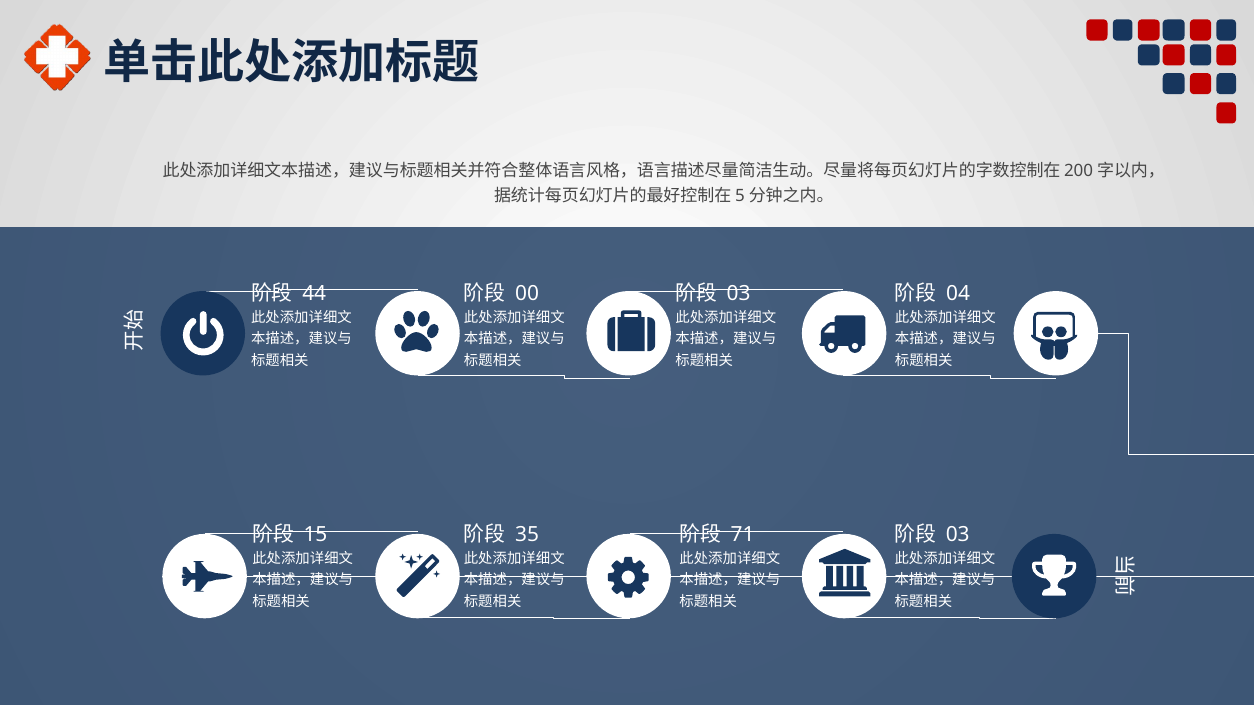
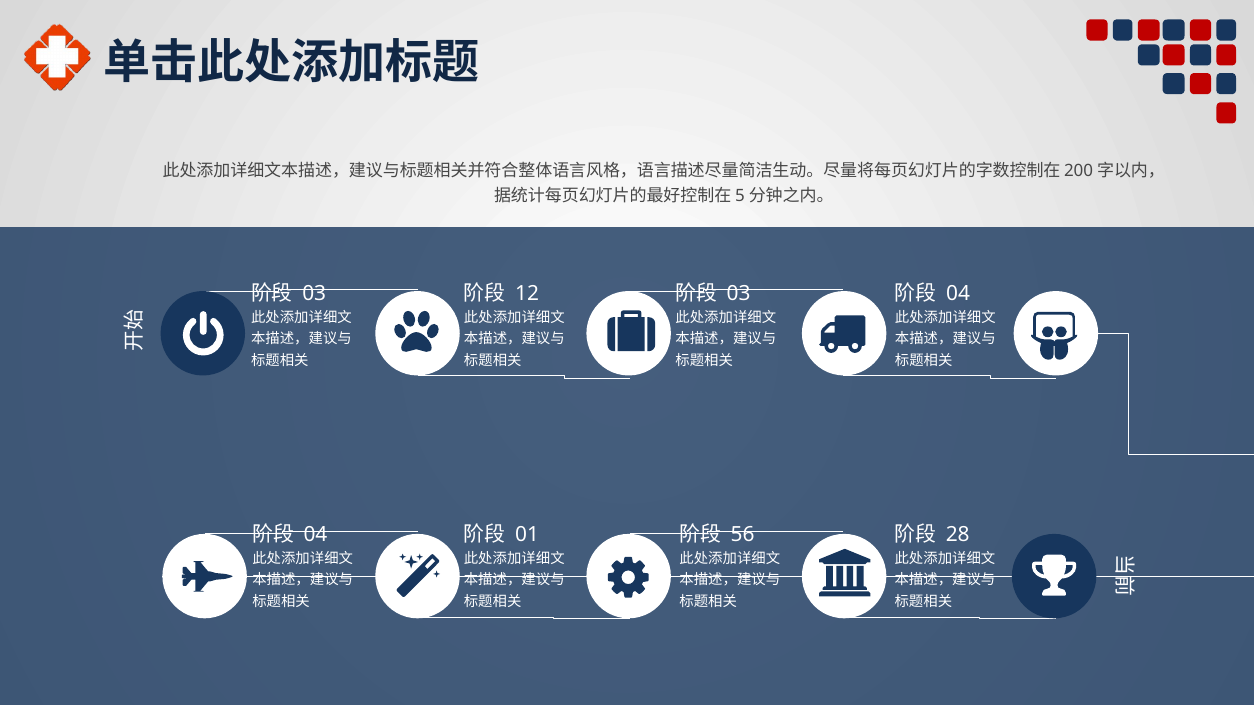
44 at (314, 294): 44 -> 03
00: 00 -> 12
15 at (315, 535): 15 -> 04
35: 35 -> 01
71: 71 -> 56
03 at (958, 535): 03 -> 28
